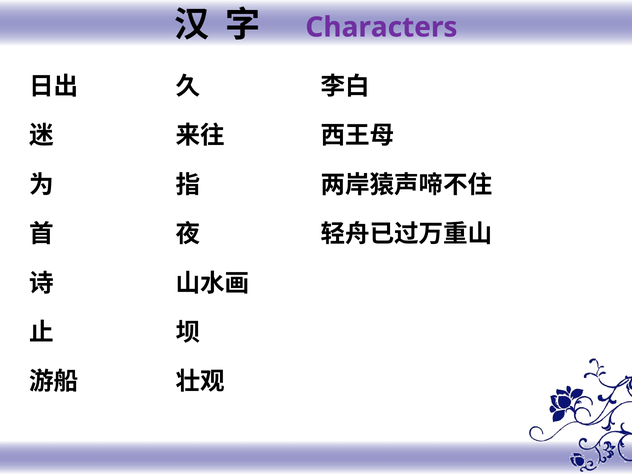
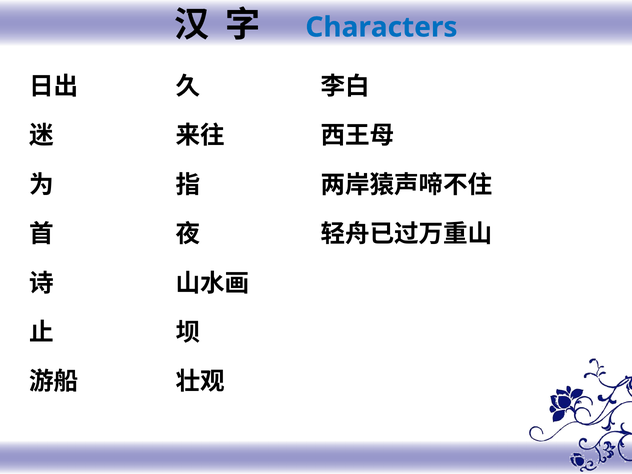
Characters colour: purple -> blue
